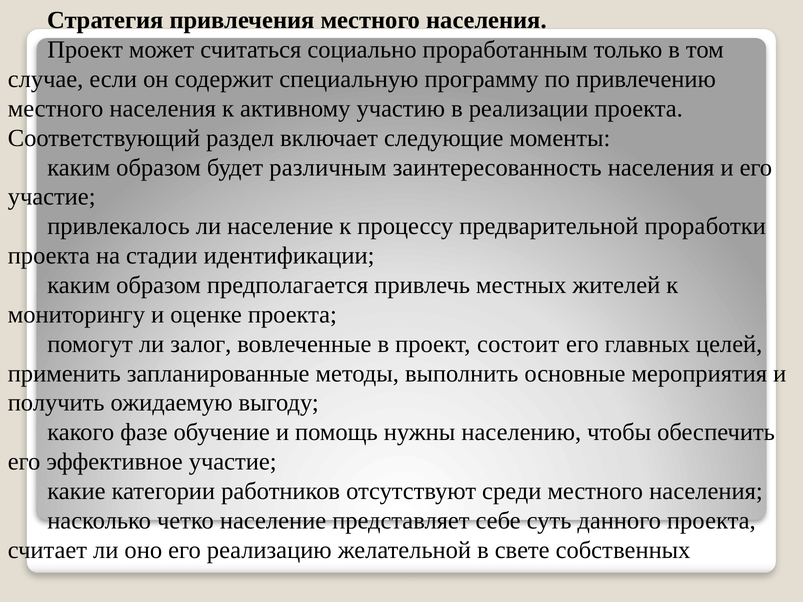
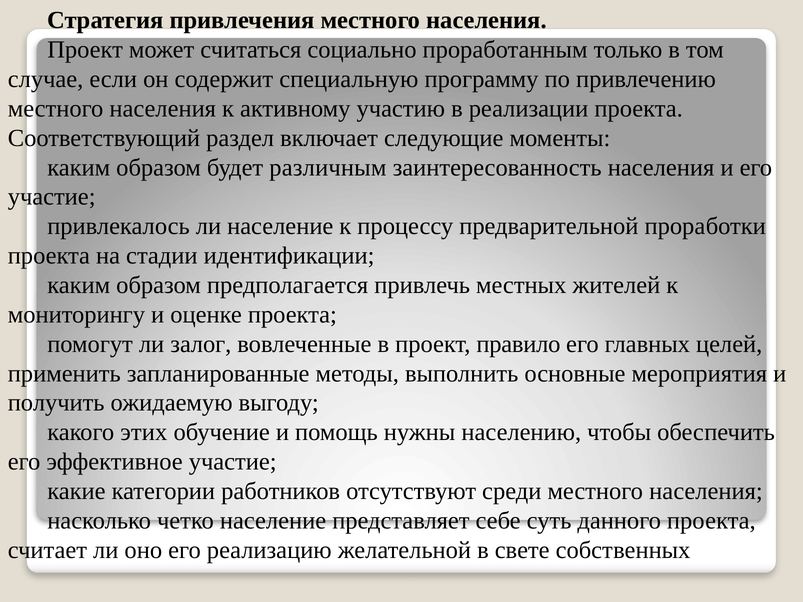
состоит: состоит -> правило
фазе: фазе -> этих
